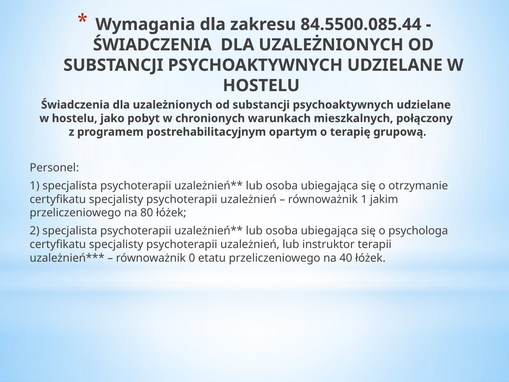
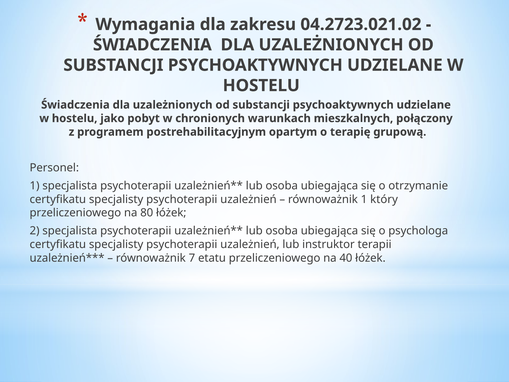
84.5500.085.44: 84.5500.085.44 -> 04.2723.021.02
jakim: jakim -> który
0: 0 -> 7
